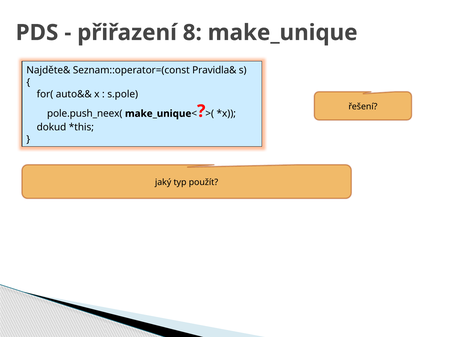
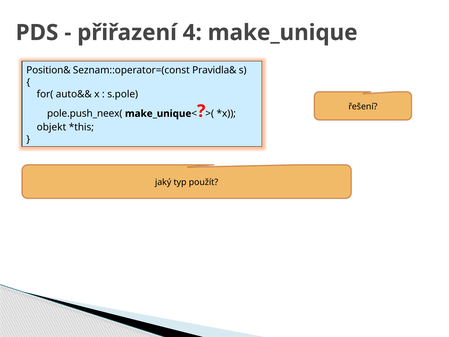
8: 8 -> 4
Najděte&: Najděte& -> Position&
dokud: dokud -> objekt
